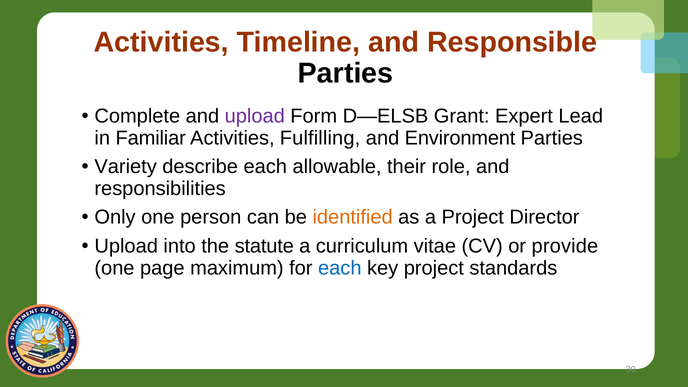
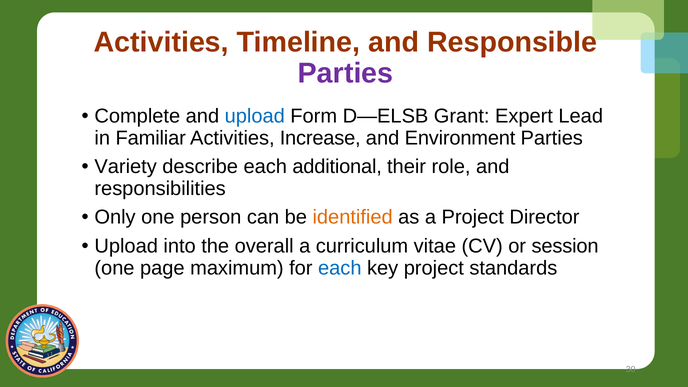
Parties at (346, 73) colour: black -> purple
upload at (255, 116) colour: purple -> blue
Fulfilling: Fulfilling -> Increase
allowable: allowable -> additional
statute: statute -> overall
provide: provide -> session
